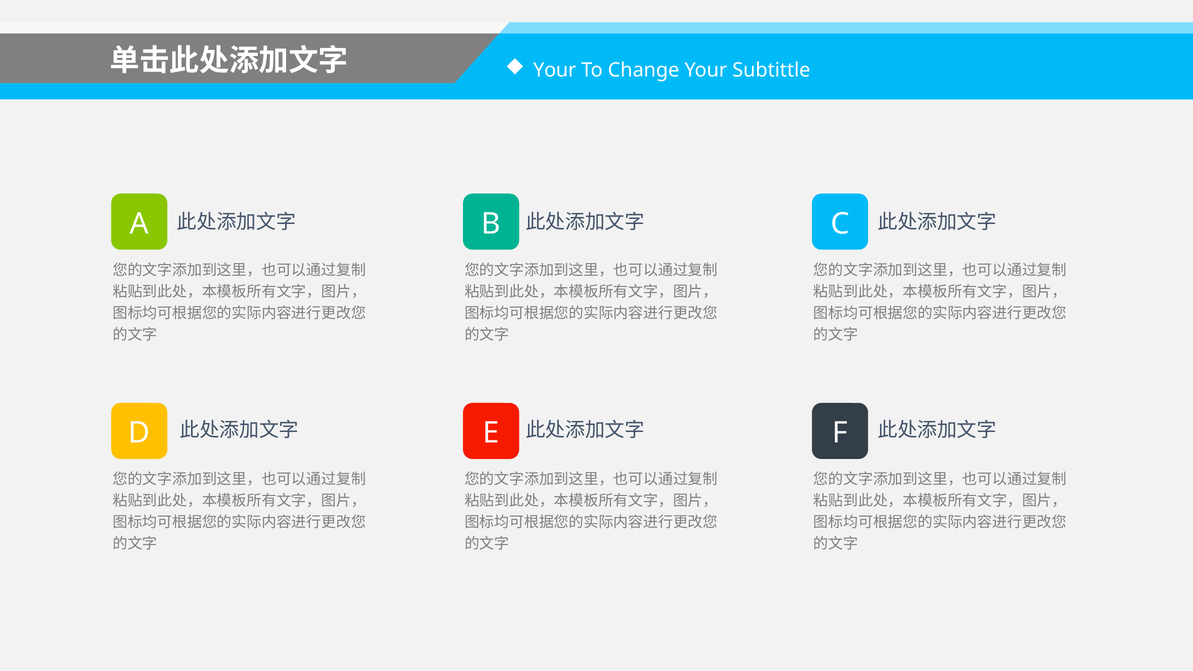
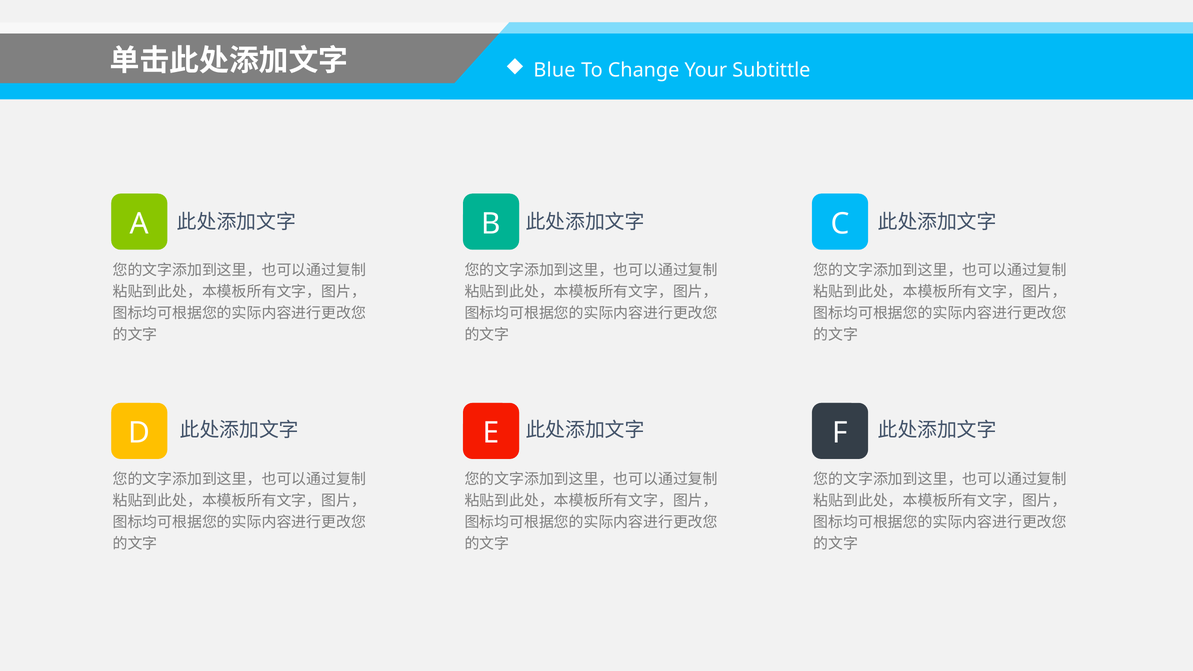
Your at (555, 70): Your -> Blue
